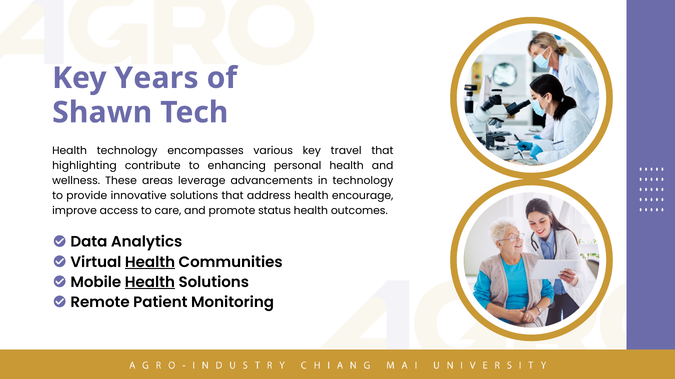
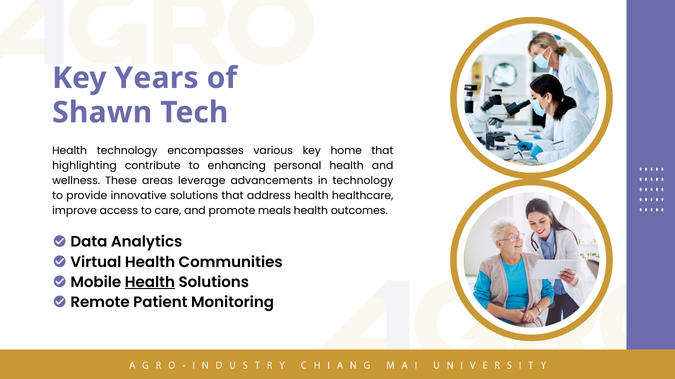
travel: travel -> home
encourage: encourage -> healthcare
status: status -> meals
Health at (150, 263) underline: present -> none
